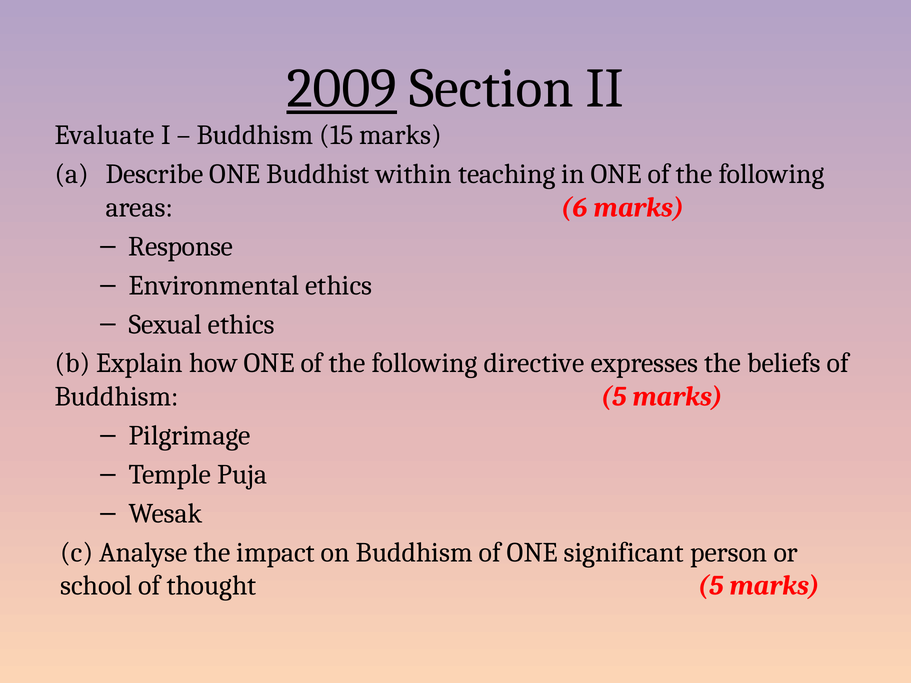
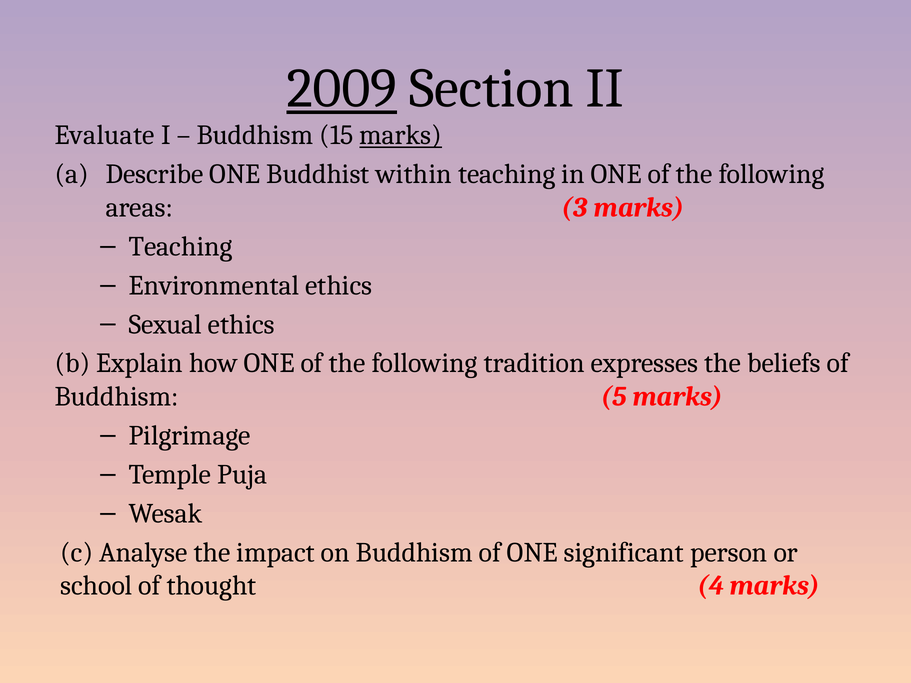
marks at (401, 135) underline: none -> present
6: 6 -> 3
Response at (181, 247): Response -> Teaching
directive: directive -> tradition
thought 5: 5 -> 4
